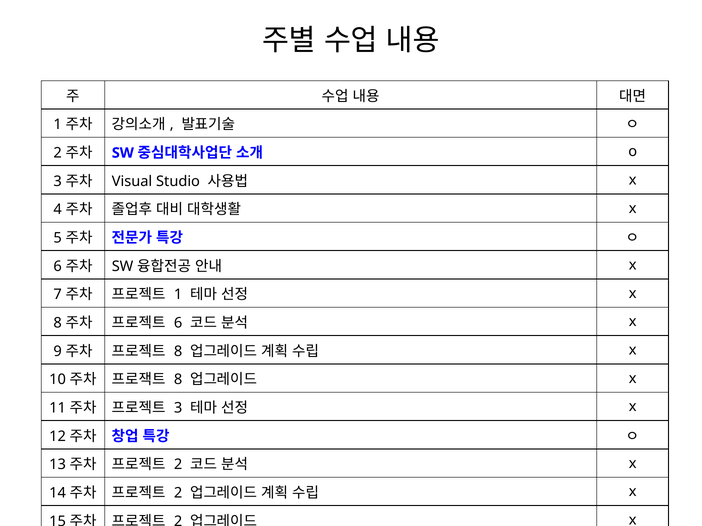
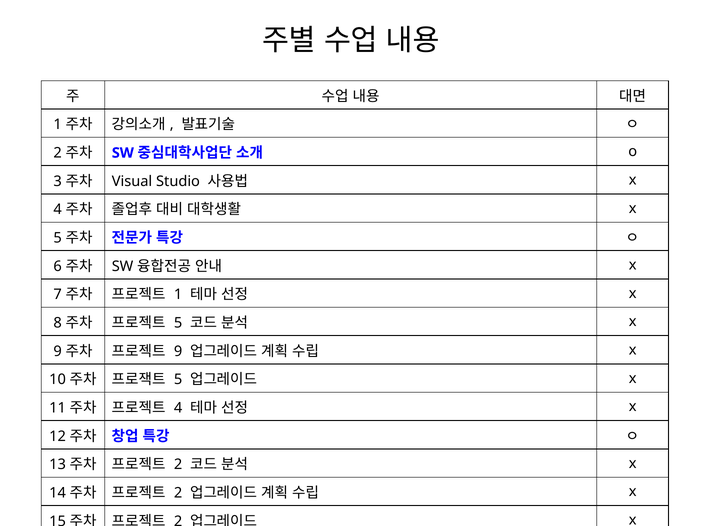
6 at (178, 323): 6 -> 5
8 at (178, 352): 8 -> 9
8 at (178, 380): 8 -> 5
3 at (178, 408): 3 -> 4
